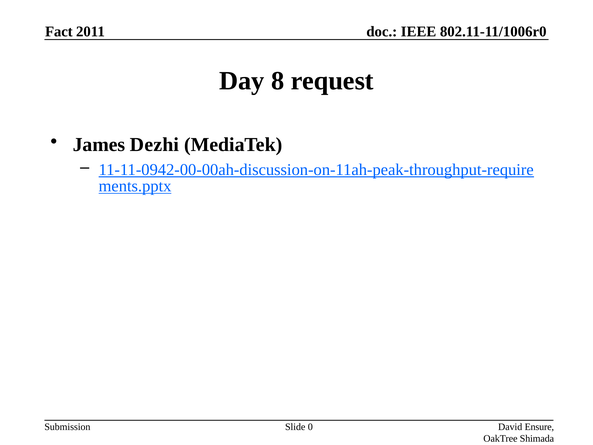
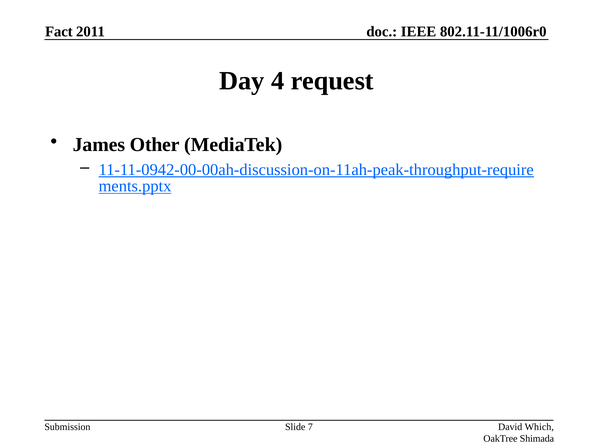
8: 8 -> 4
Dezhi: Dezhi -> Other
0: 0 -> 7
Ensure: Ensure -> Which
